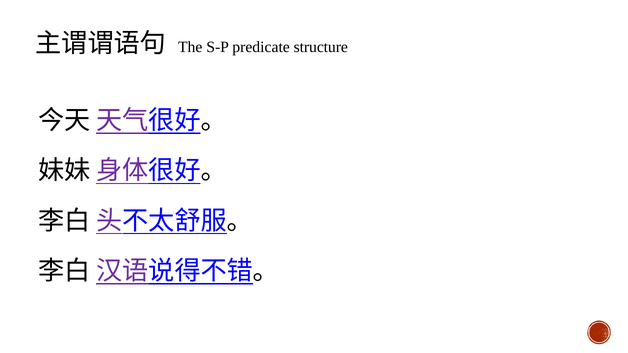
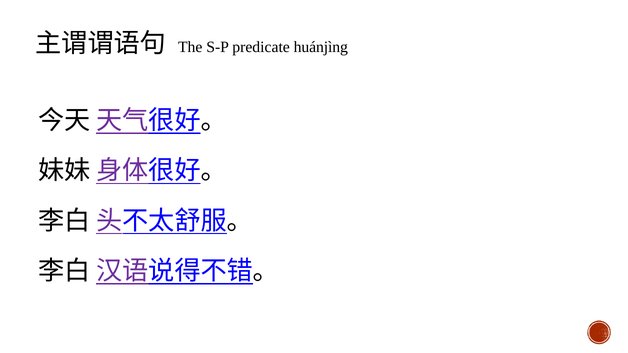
structure: structure -> huánjìng
